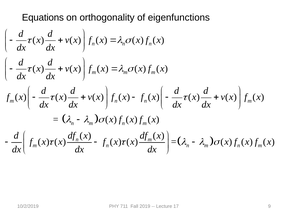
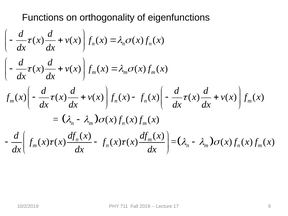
Equations: Equations -> Functions
